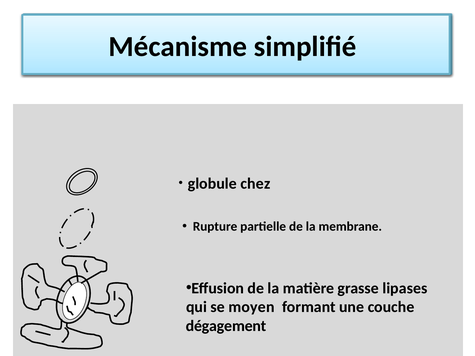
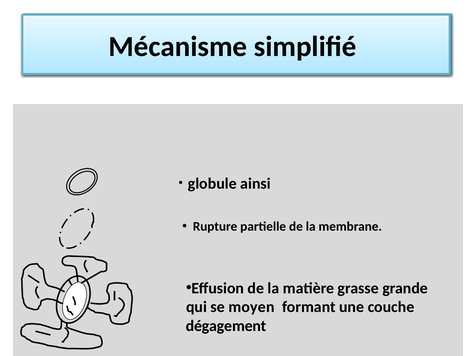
chez: chez -> ainsi
lipases: lipases -> grande
